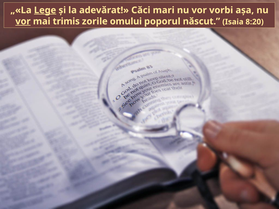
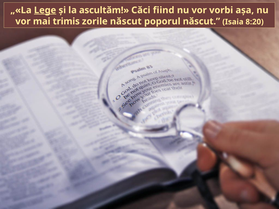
adevărat: adevărat -> ascultăm
mari: mari -> fiind
vor at (23, 21) underline: present -> none
zorile omului: omului -> născut
